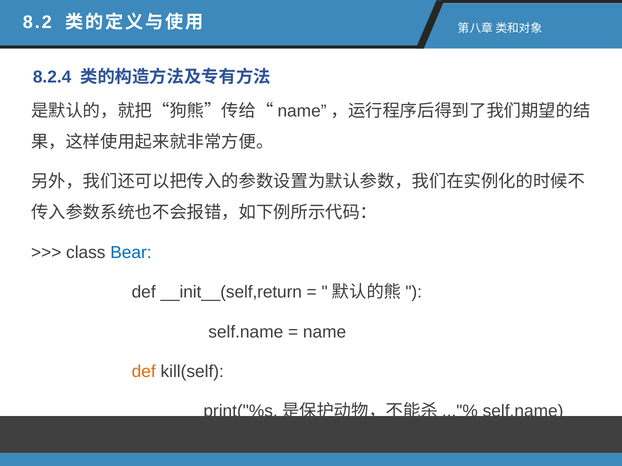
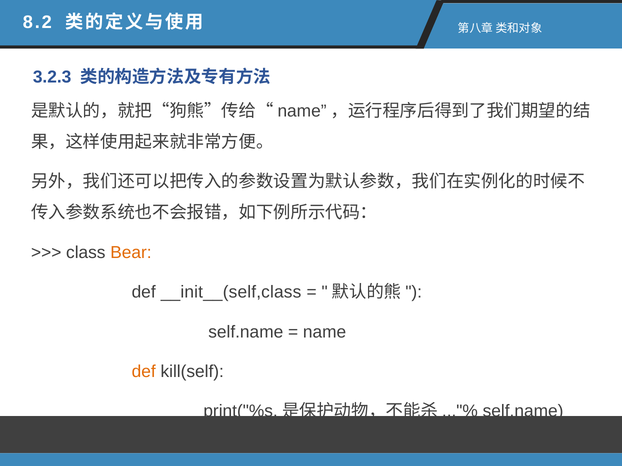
8.2.4: 8.2.4 -> 3.2.3
Bear colour: blue -> orange
__init__(self,return: __init__(self,return -> __init__(self,class
